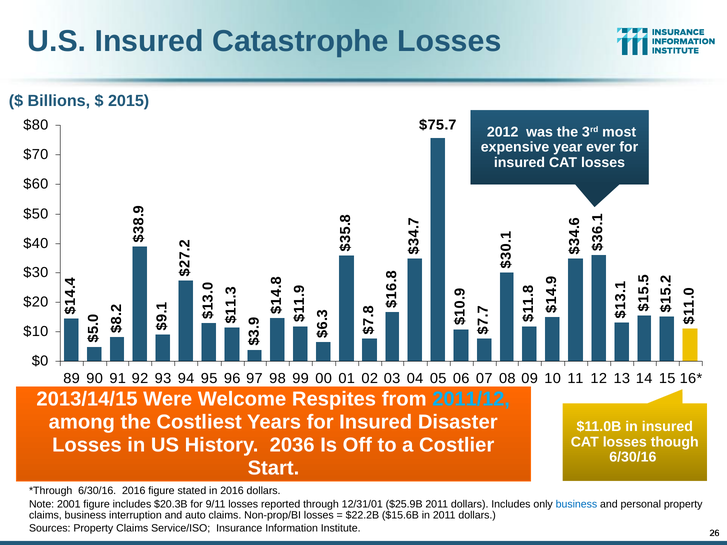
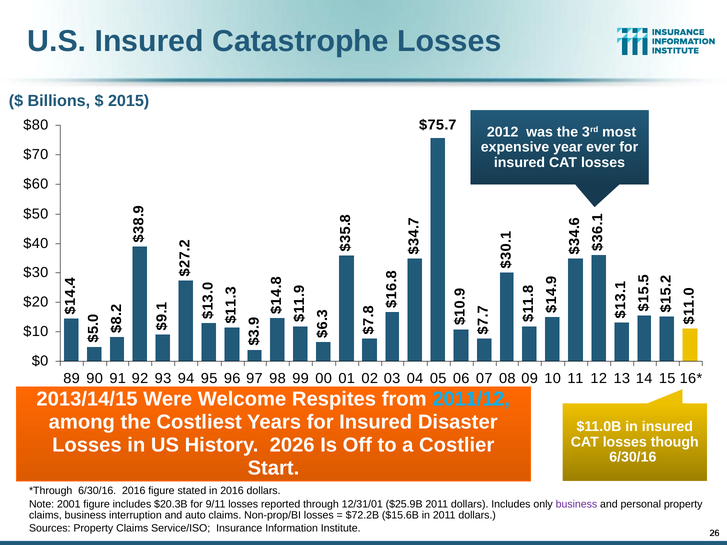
2036: 2036 -> 2026
business at (576, 504) colour: blue -> purple
$22.2B: $22.2B -> $72.2B
